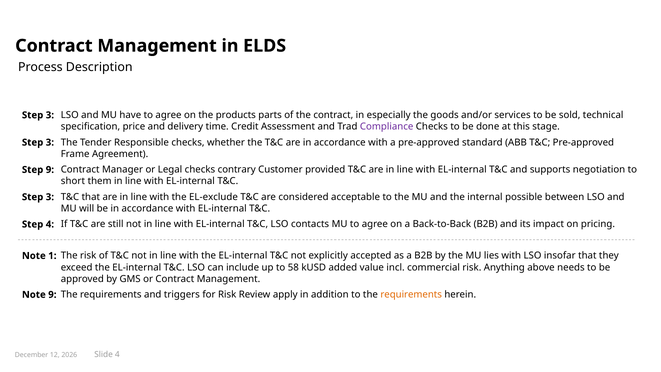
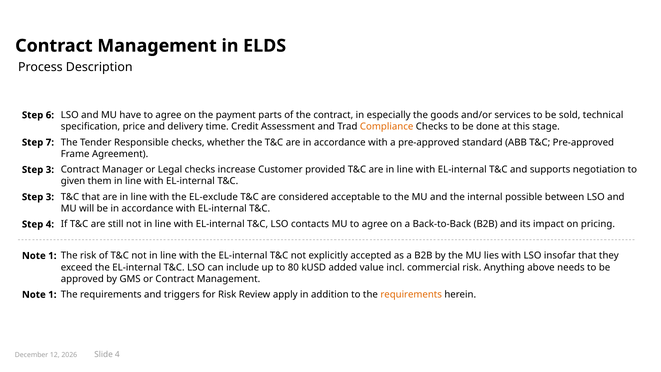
3 at (50, 115): 3 -> 6
products: products -> payment
Compliance colour: purple -> orange
3 at (50, 142): 3 -> 7
9 at (50, 170): 9 -> 3
contrary: contrary -> increase
short: short -> given
58: 58 -> 80
9 at (52, 295): 9 -> 1
